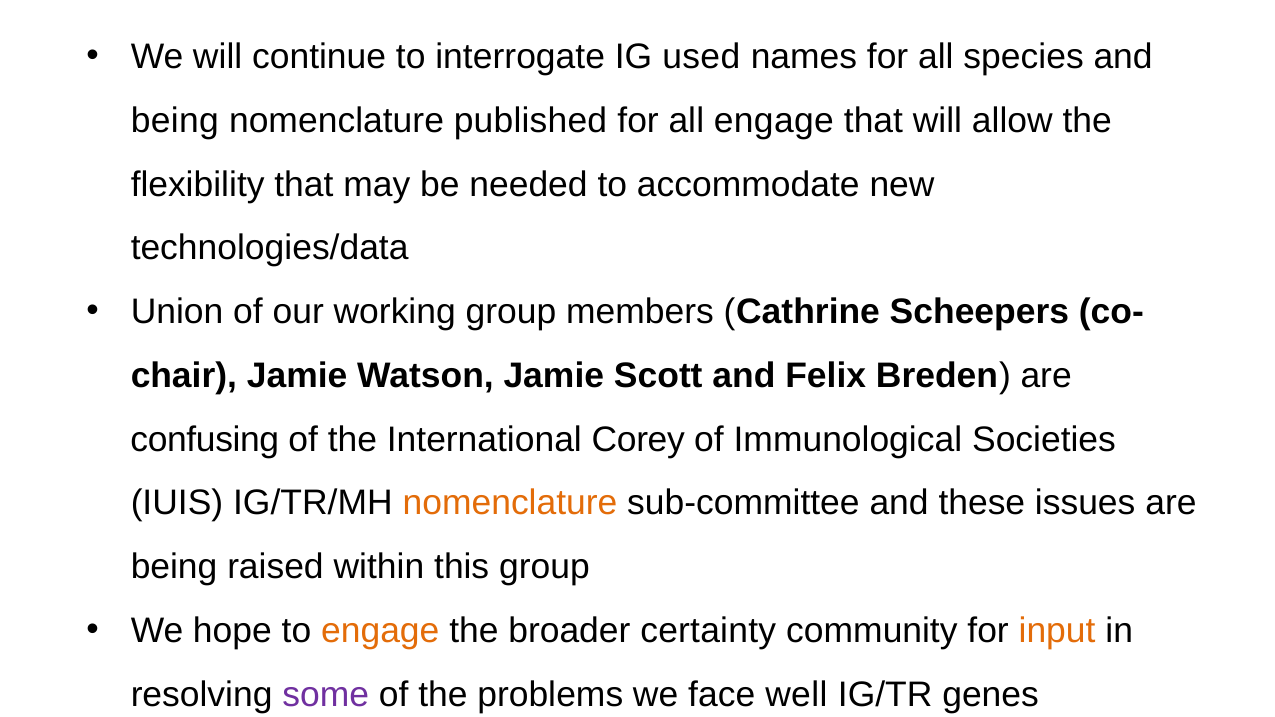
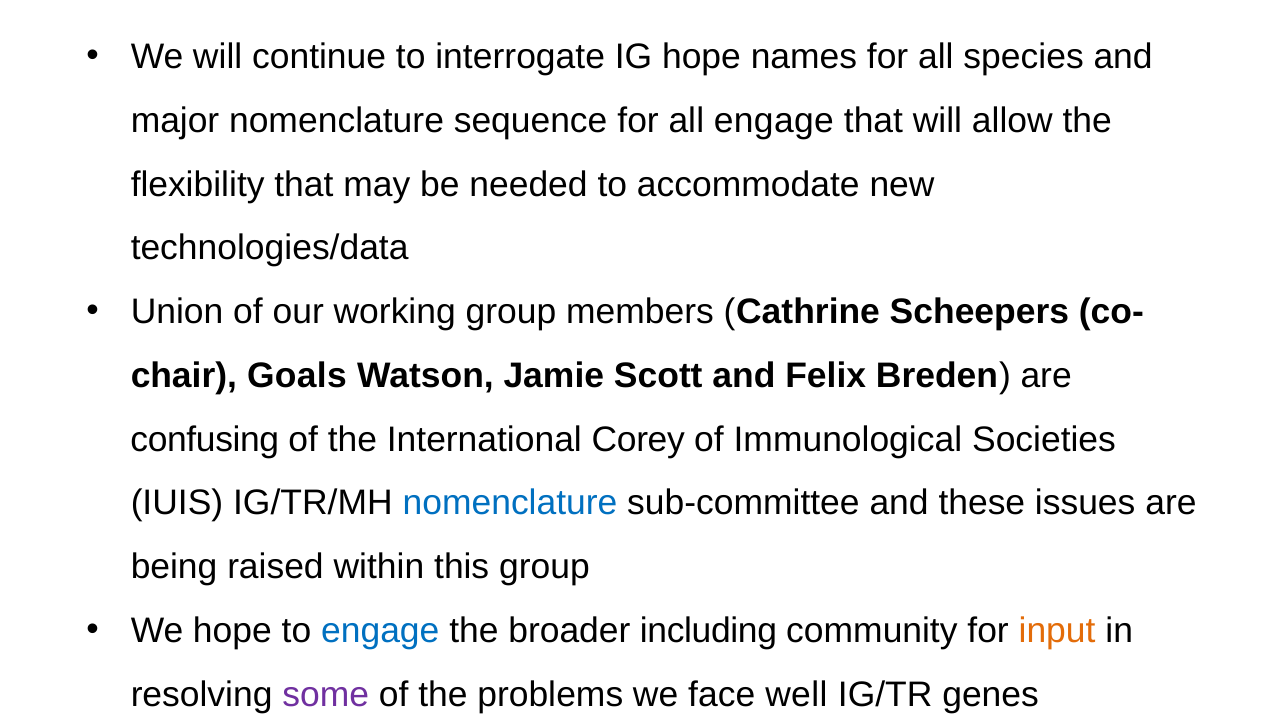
IG used: used -> hope
being at (175, 121): being -> major
published: published -> sequence
Jamie at (297, 376): Jamie -> Goals
nomenclature at (510, 503) colour: orange -> blue
engage at (380, 631) colour: orange -> blue
certainty: certainty -> including
